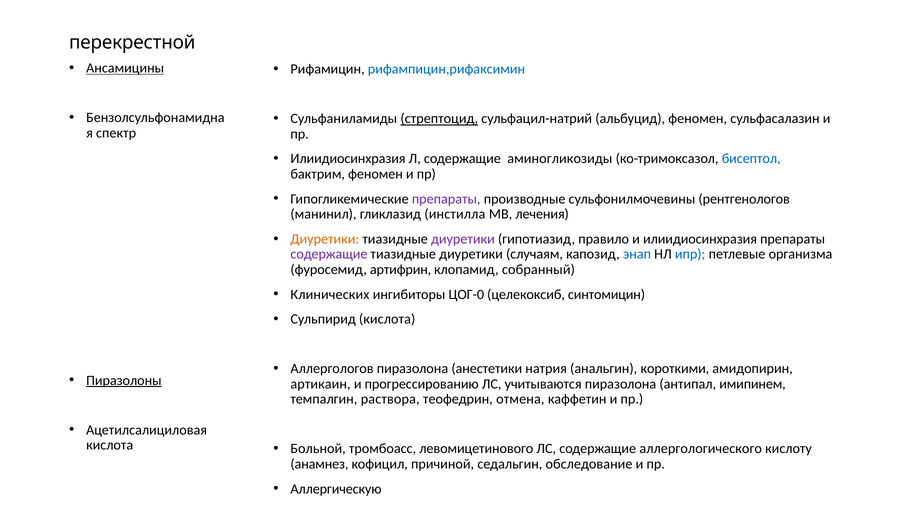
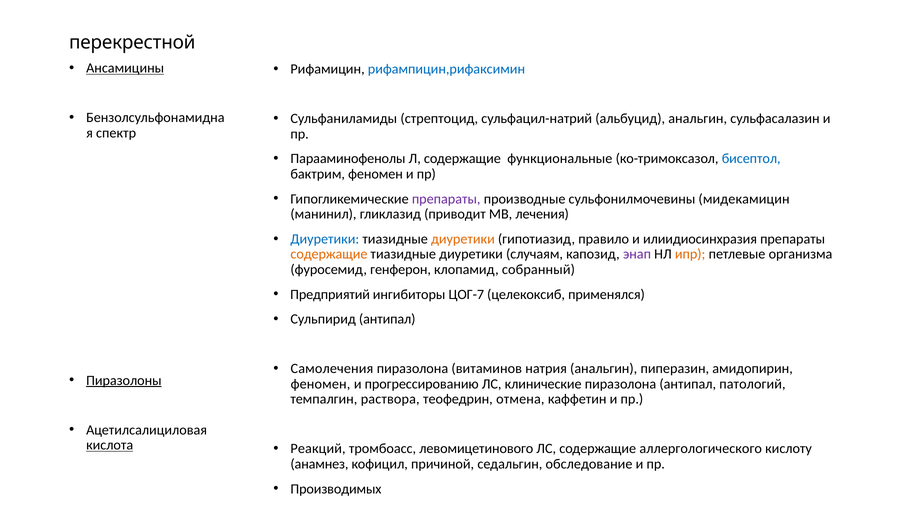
стрептоцид underline: present -> none
альбуцид феномен: феномен -> анальгин
Илиидиосинхразия at (348, 159): Илиидиосинхразия -> Парааминофенолы
аминогликозиды: аминогликозиды -> функциональные
рентгенологов: рентгенологов -> мидекамицин
инстилла: инстилла -> приводит
Диуретики at (325, 239) colour: orange -> blue
диуретики at (463, 239) colour: purple -> orange
содержащие at (329, 254) colour: purple -> orange
энап colour: blue -> purple
ипр colour: blue -> orange
артифрин: артифрин -> генферон
Клинических: Клинических -> Предприятий
ЦОГ-0: ЦОГ-0 -> ЦОГ-7
синтомицин: синтомицин -> применялся
Сульпирид кислота: кислота -> антипал
Аллергологов: Аллергологов -> Самолечения
анестетики: анестетики -> витаминов
короткими: короткими -> пиперазин
артикаин at (321, 384): артикаин -> феномен
учитываются: учитываются -> клинические
имипинем: имипинем -> патологий
кислота at (110, 445) underline: none -> present
Больной: Больной -> Реакций
Аллергическую: Аллергическую -> Производимых
